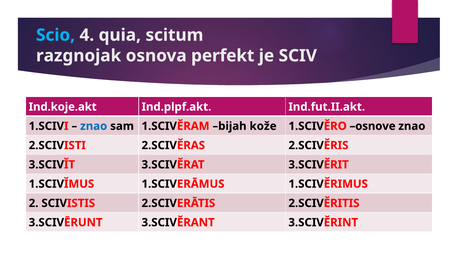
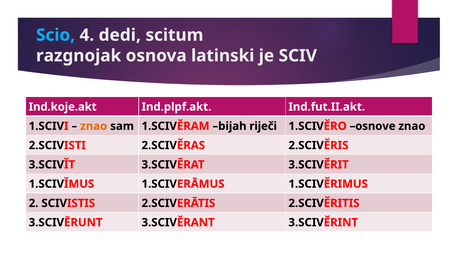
quia: quia -> dedi
perfekt: perfekt -> latinski
znao at (94, 126) colour: blue -> orange
kože: kože -> riječi
